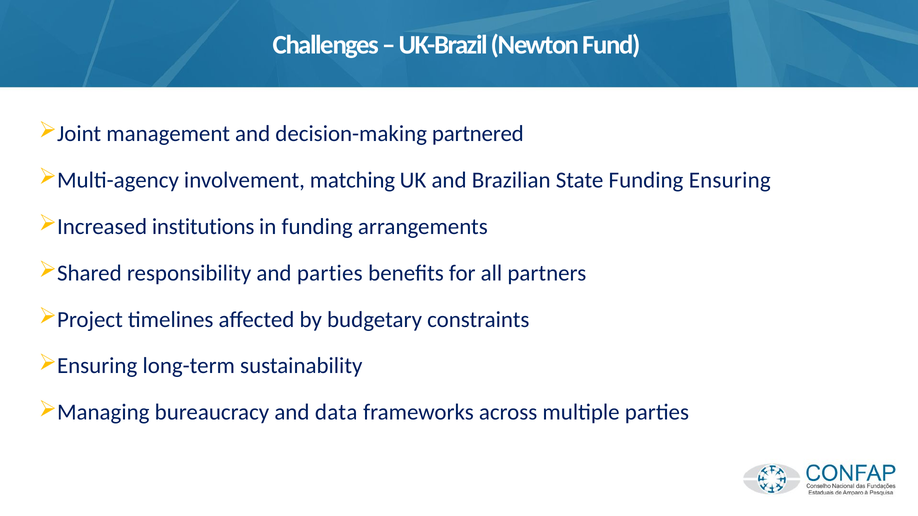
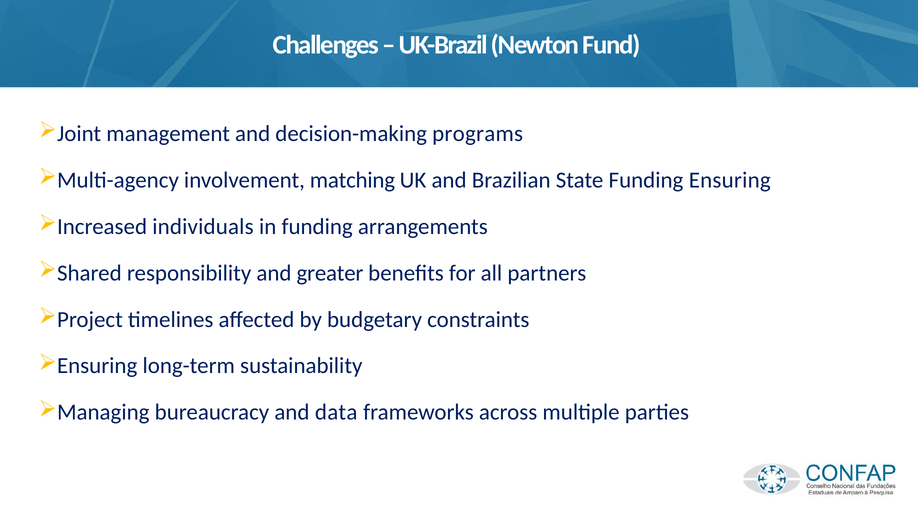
partnered: partnered -> programs
institutions: institutions -> individuals
and parties: parties -> greater
